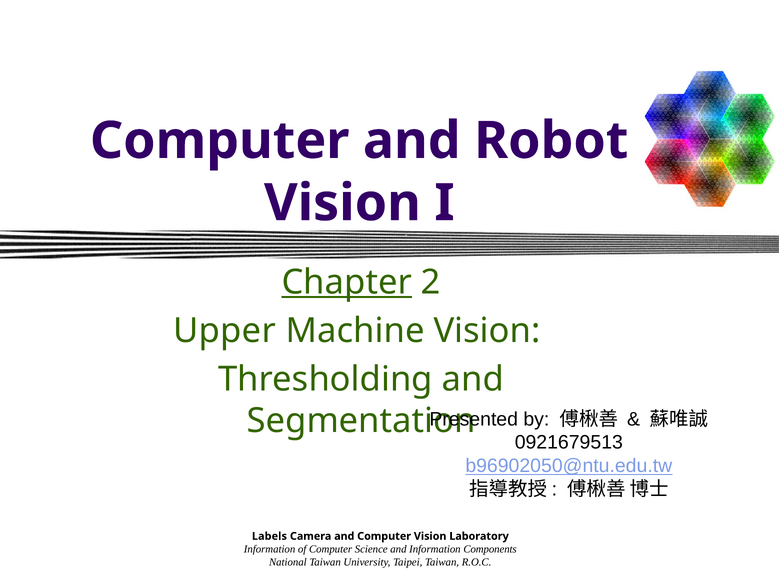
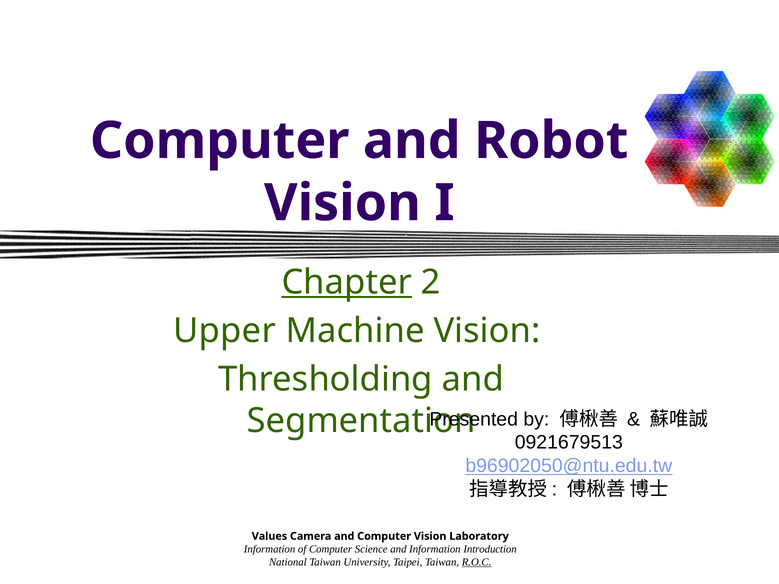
Labels: Labels -> Values
Components: Components -> Introduction
R.O.C underline: none -> present
